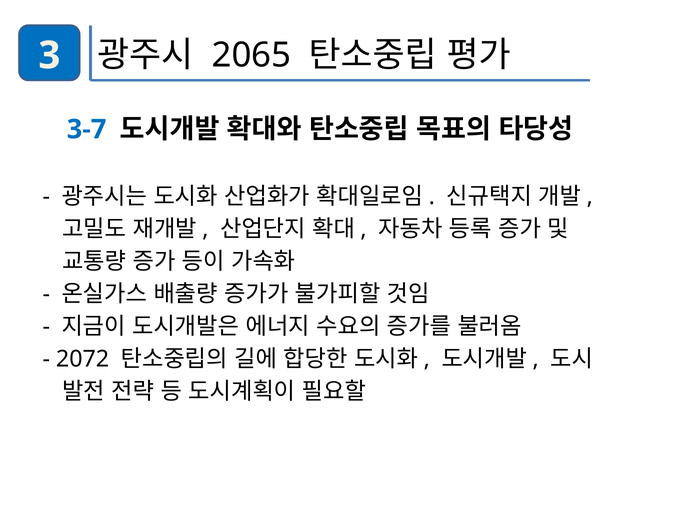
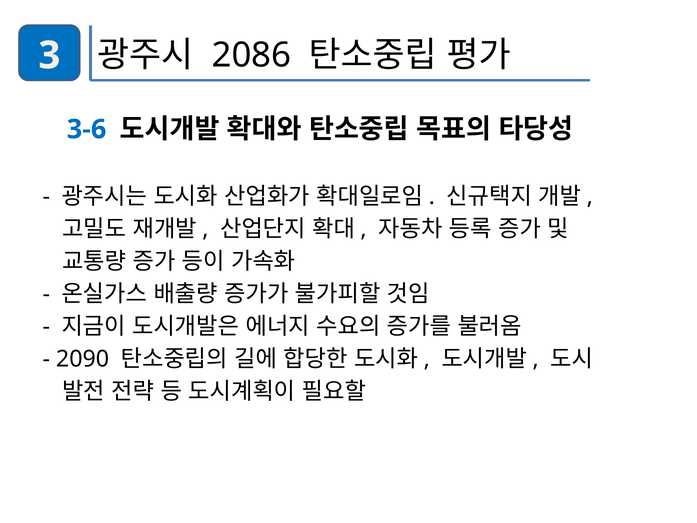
2065: 2065 -> 2086
3-7: 3-7 -> 3-6
2072: 2072 -> 2090
